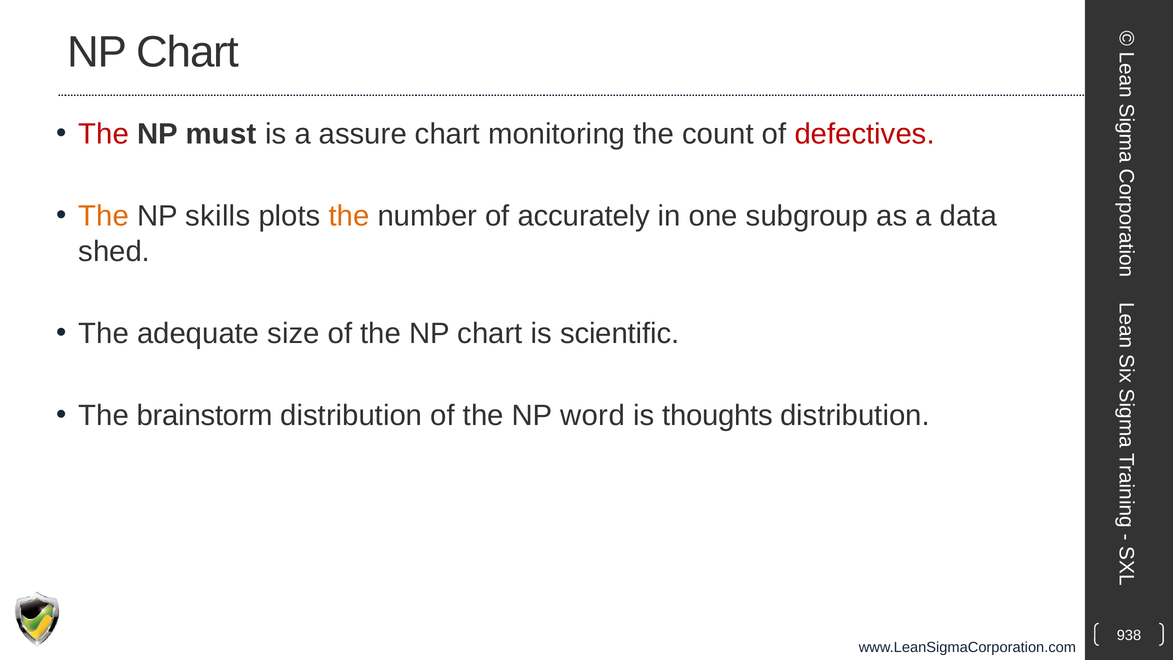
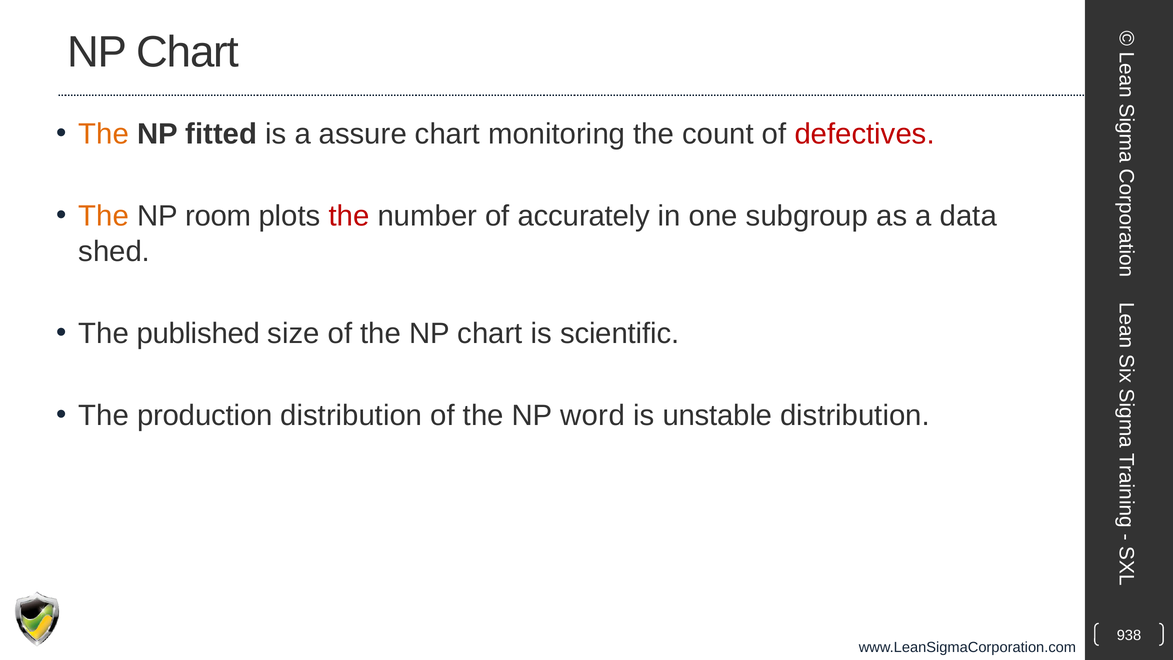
The at (104, 134) colour: red -> orange
must: must -> fitted
skills: skills -> room
the at (349, 216) colour: orange -> red
adequate: adequate -> published
brainstorm: brainstorm -> production
thoughts: thoughts -> unstable
